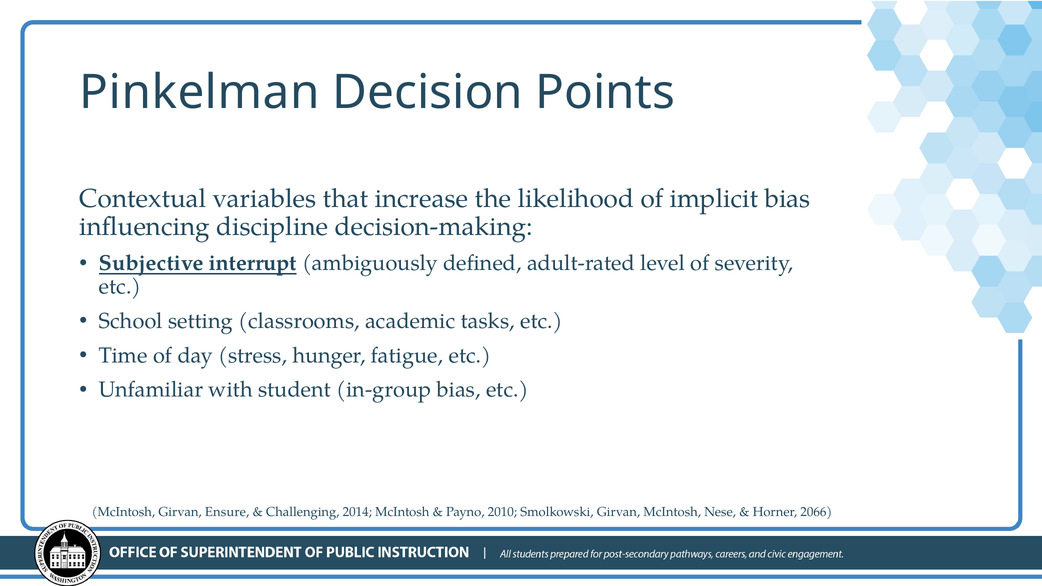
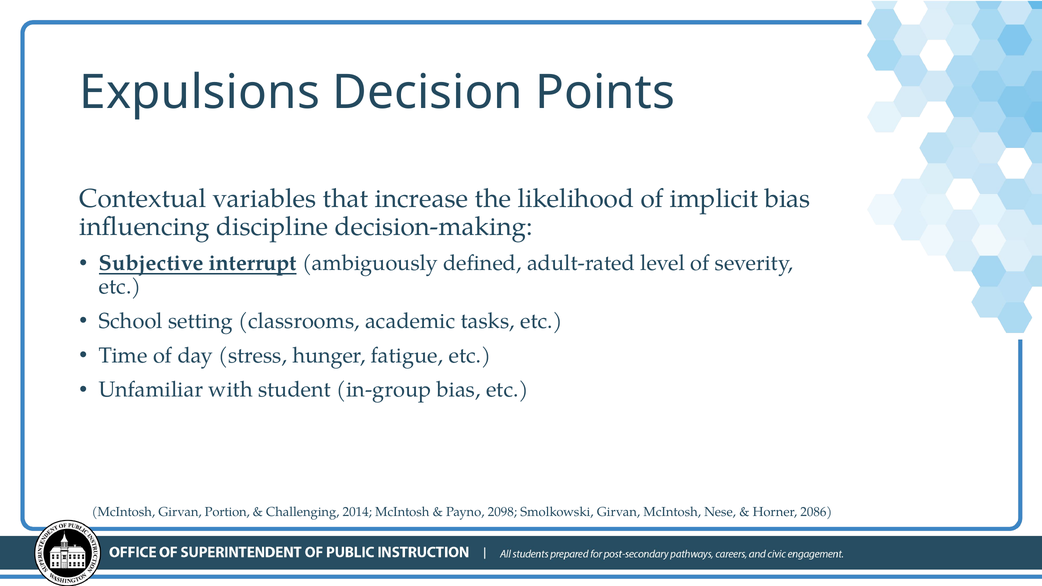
Pinkelman: Pinkelman -> Expulsions
Ensure: Ensure -> Portion
2010: 2010 -> 2098
2066: 2066 -> 2086
